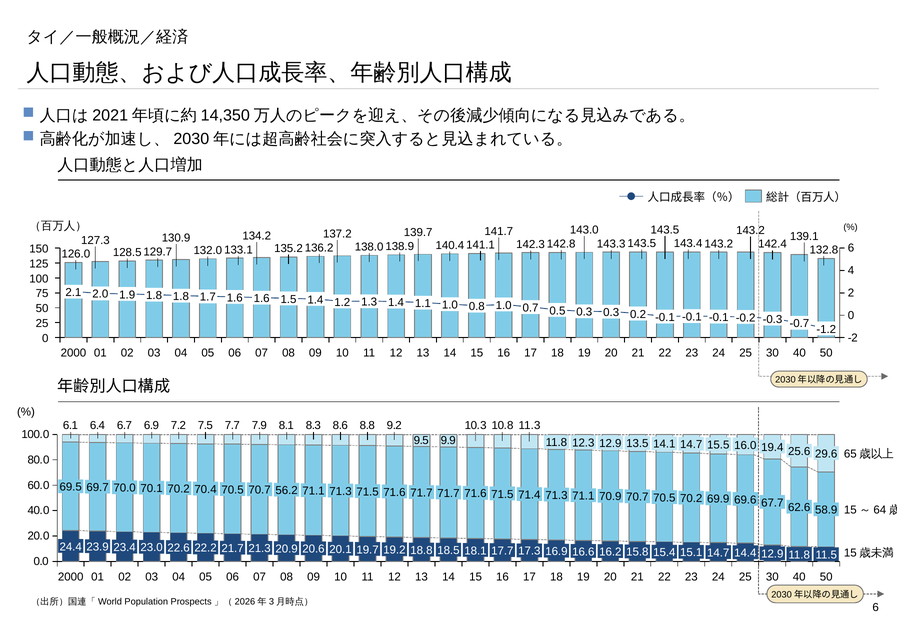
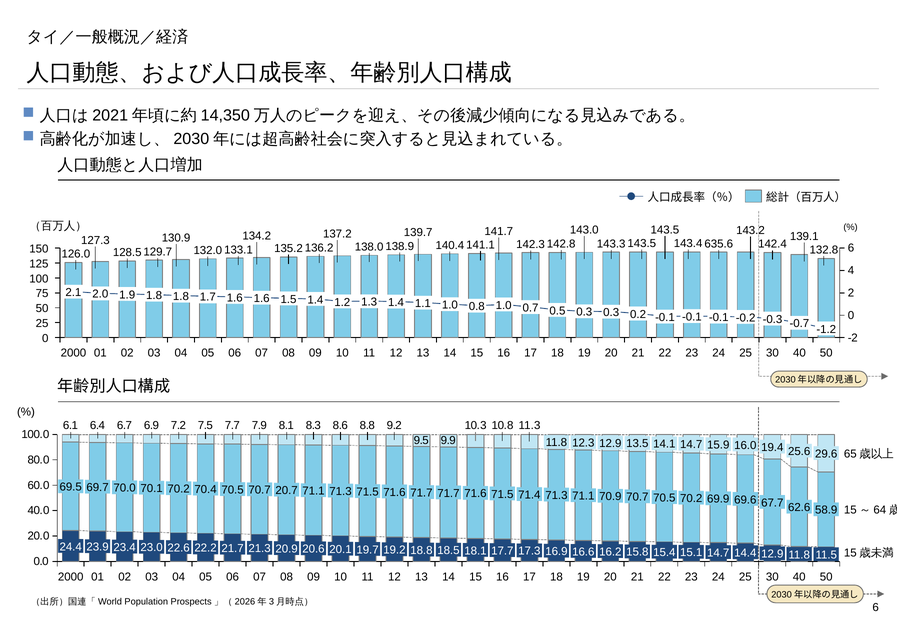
143.2 at (719, 244): 143.2 -> 635.6
15.5: 15.5 -> 15.9
56.2: 56.2 -> 20.7
